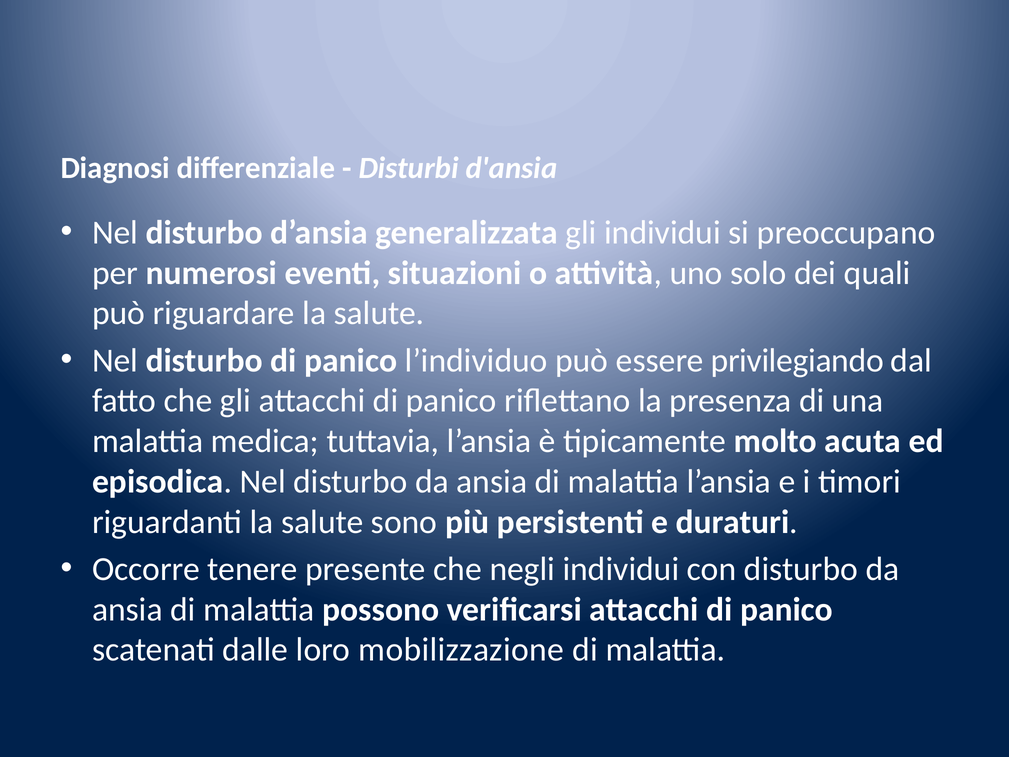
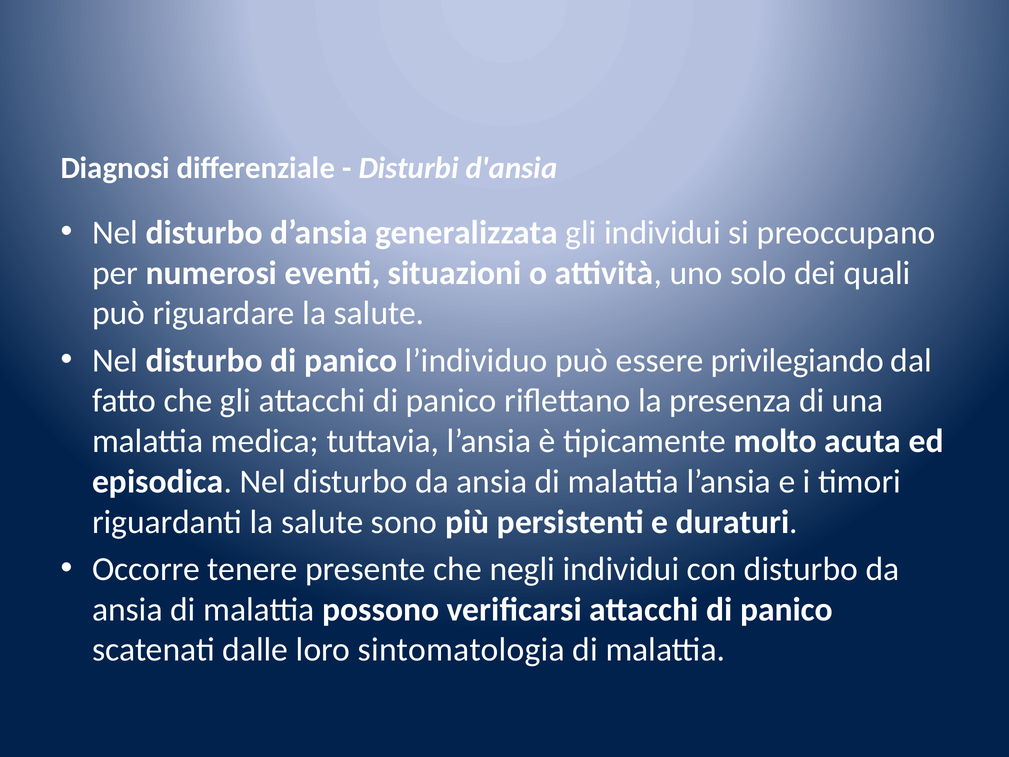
mobilizzazione: mobilizzazione -> sintomatologia
